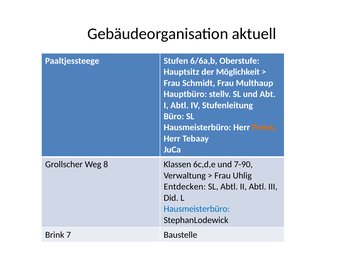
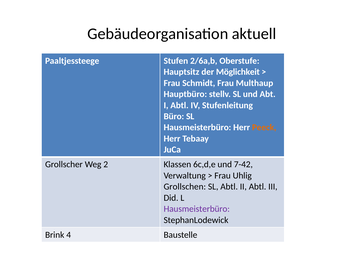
6/6a,b: 6/6a,b -> 2/6a,b
8: 8 -> 2
7-90: 7-90 -> 7-42
Entdecken: Entdecken -> Grollschen
Hausmeisterbüro at (197, 209) colour: blue -> purple
7: 7 -> 4
